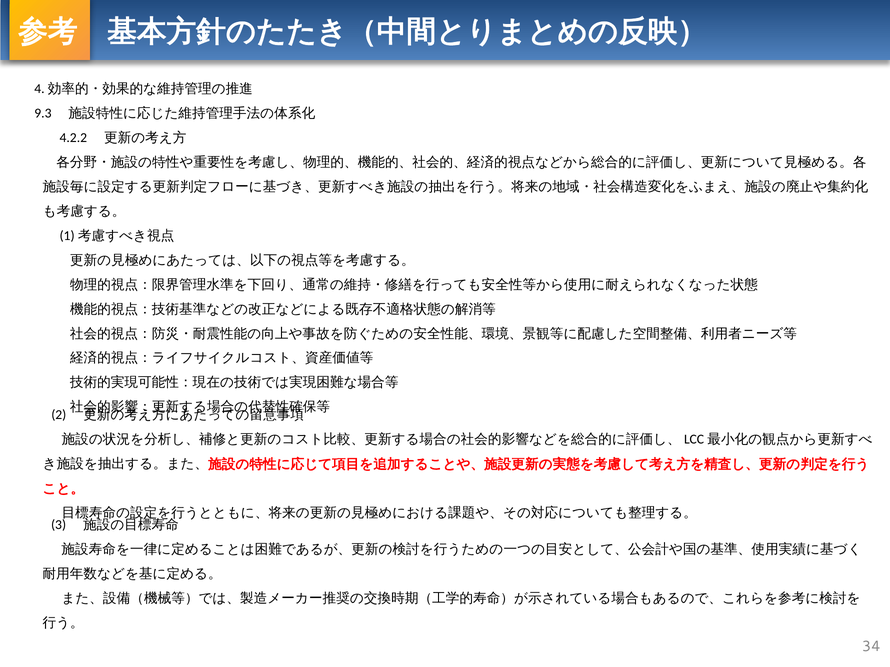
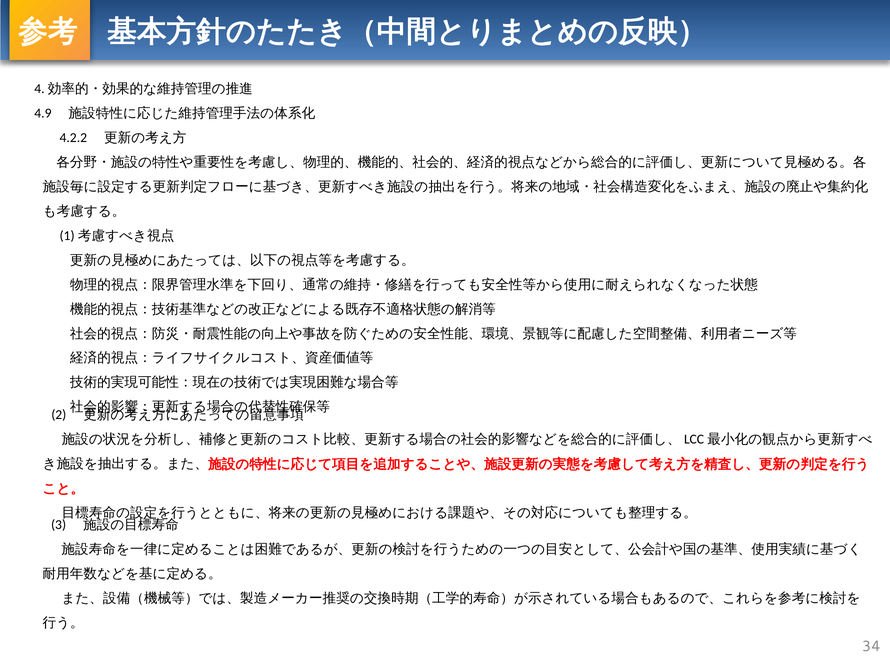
9.3: 9.3 -> 4.9
